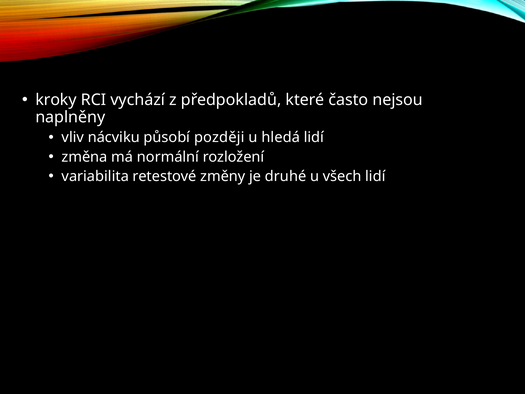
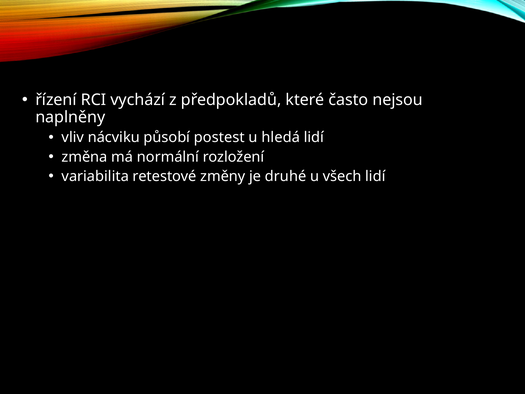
kroky: kroky -> řízení
později: později -> postest
